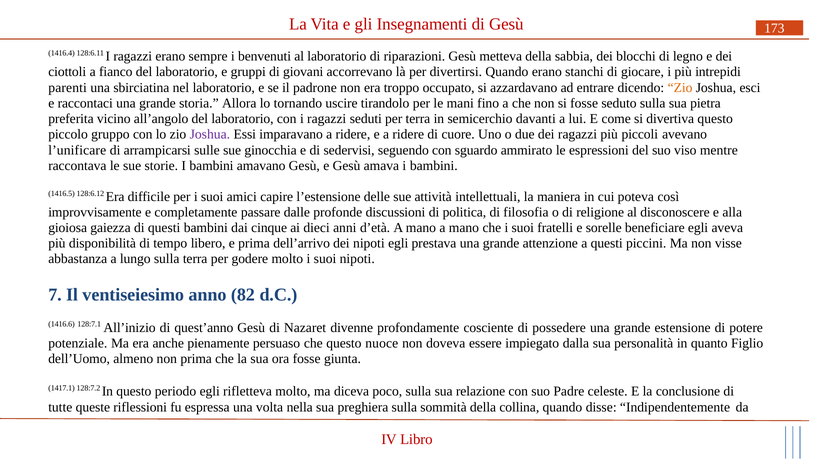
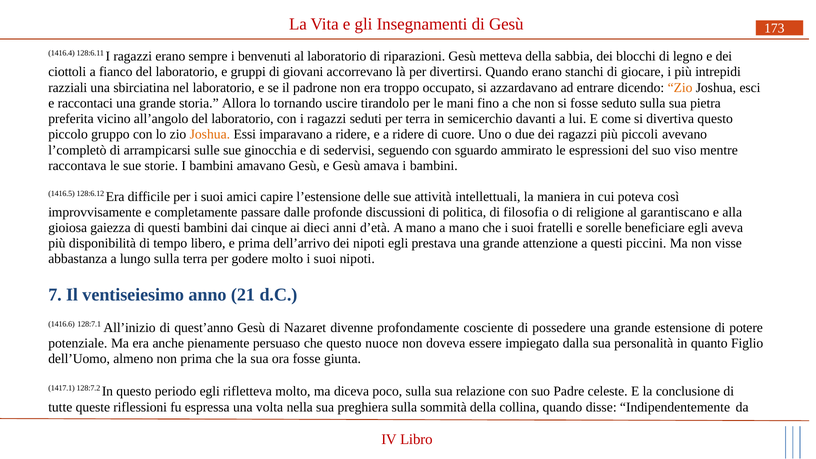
parenti: parenti -> razziali
Joshua at (210, 135) colour: purple -> orange
l’unificare: l’unificare -> l’completò
disconoscere: disconoscere -> garantiscano
82: 82 -> 21
